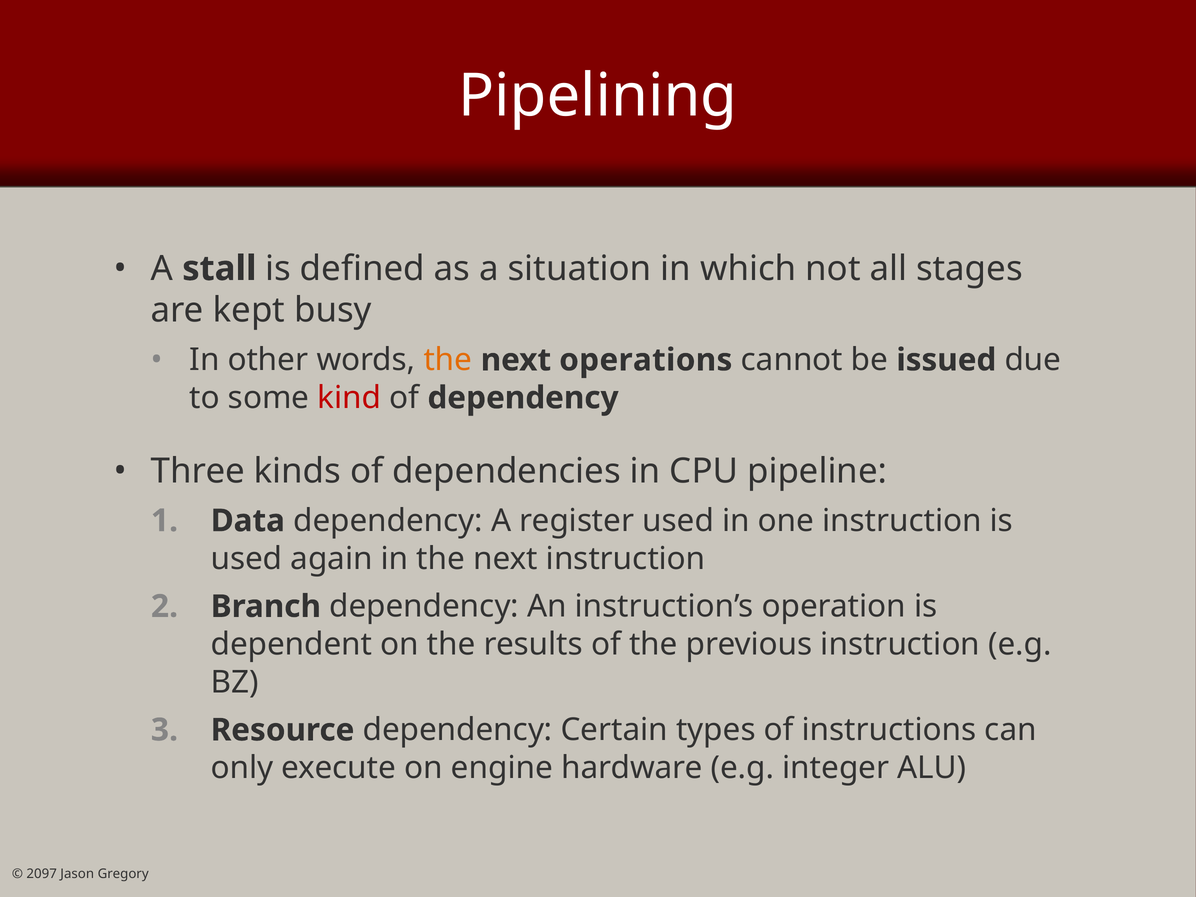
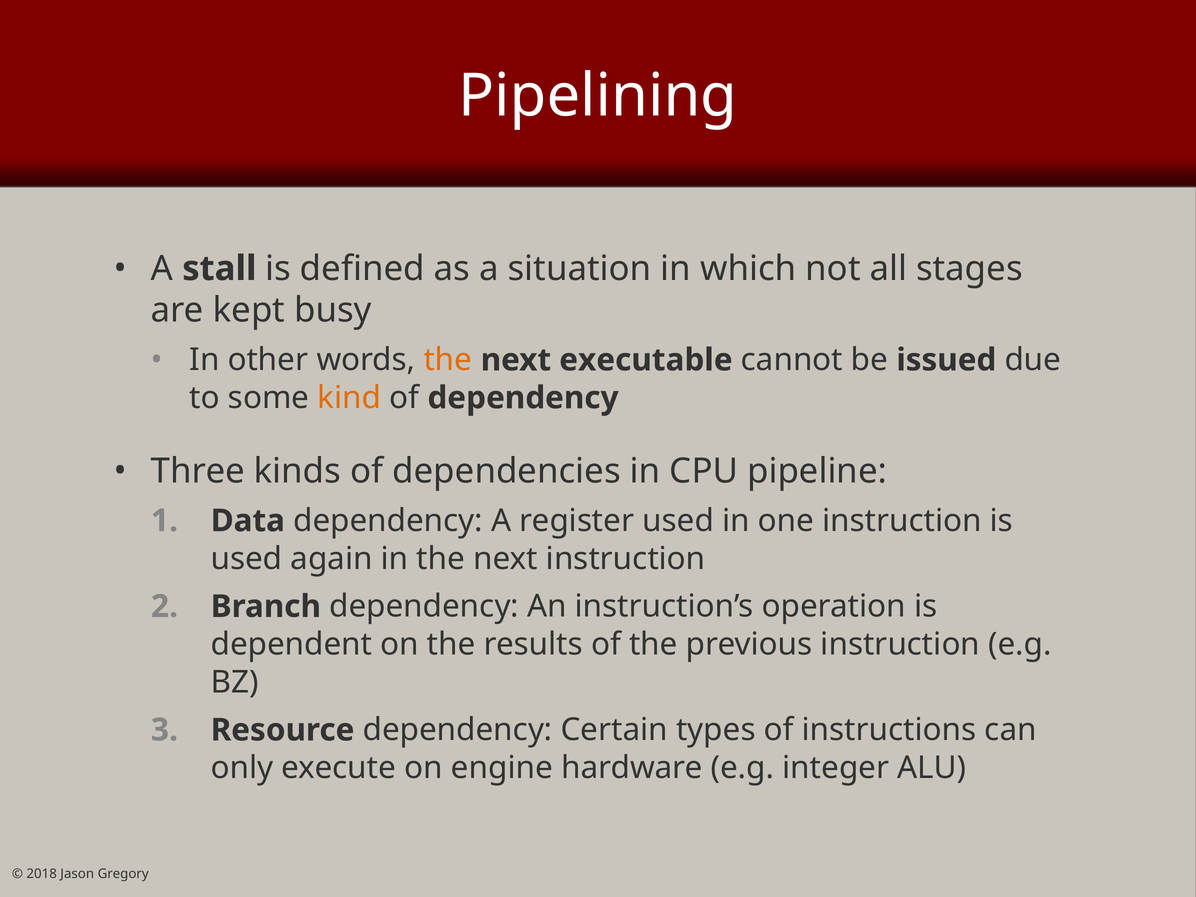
operations: operations -> executable
kind colour: red -> orange
2097: 2097 -> 2018
